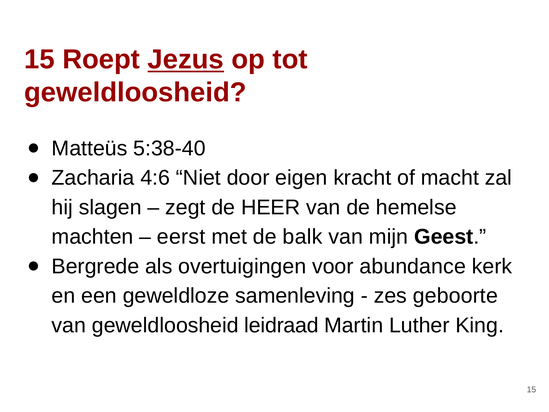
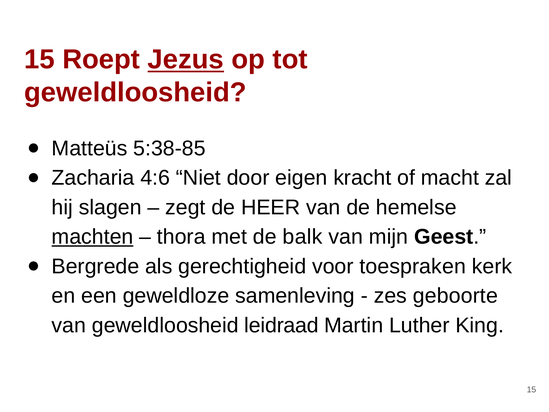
5:38-40: 5:38-40 -> 5:38-85
machten underline: none -> present
eerst: eerst -> thora
overtuigingen: overtuigingen -> gerechtigheid
abundance: abundance -> toespraken
